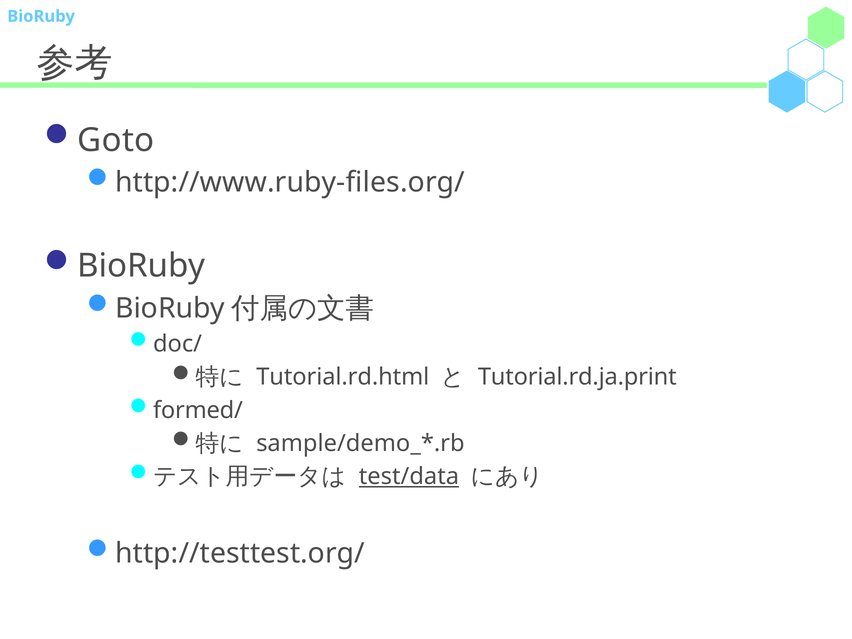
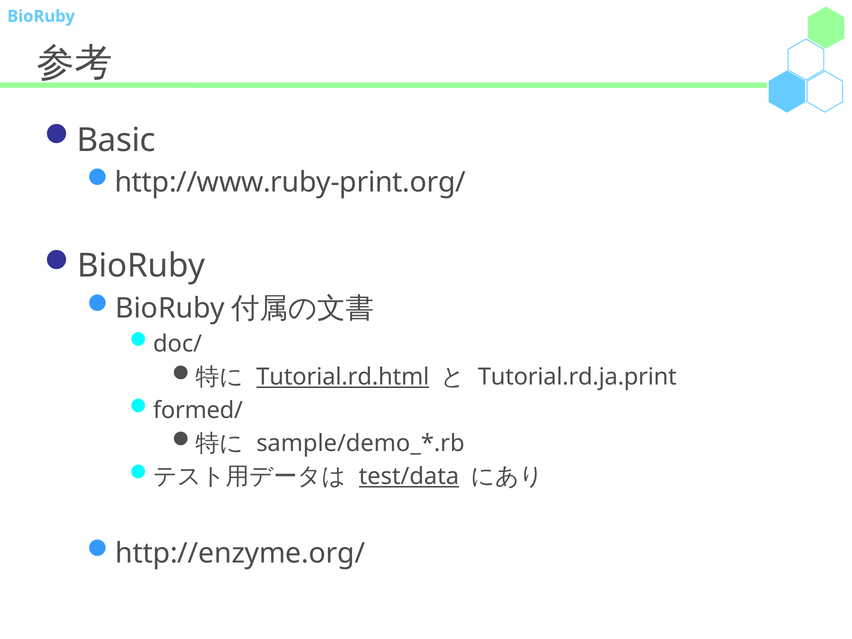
Goto: Goto -> Basic
http://www.ruby-files.org/: http://www.ruby-files.org/ -> http://www.ruby-print.org/
Tutorial.rd.html underline: none -> present
http://testtest.org/: http://testtest.org/ -> http://enzyme.org/
